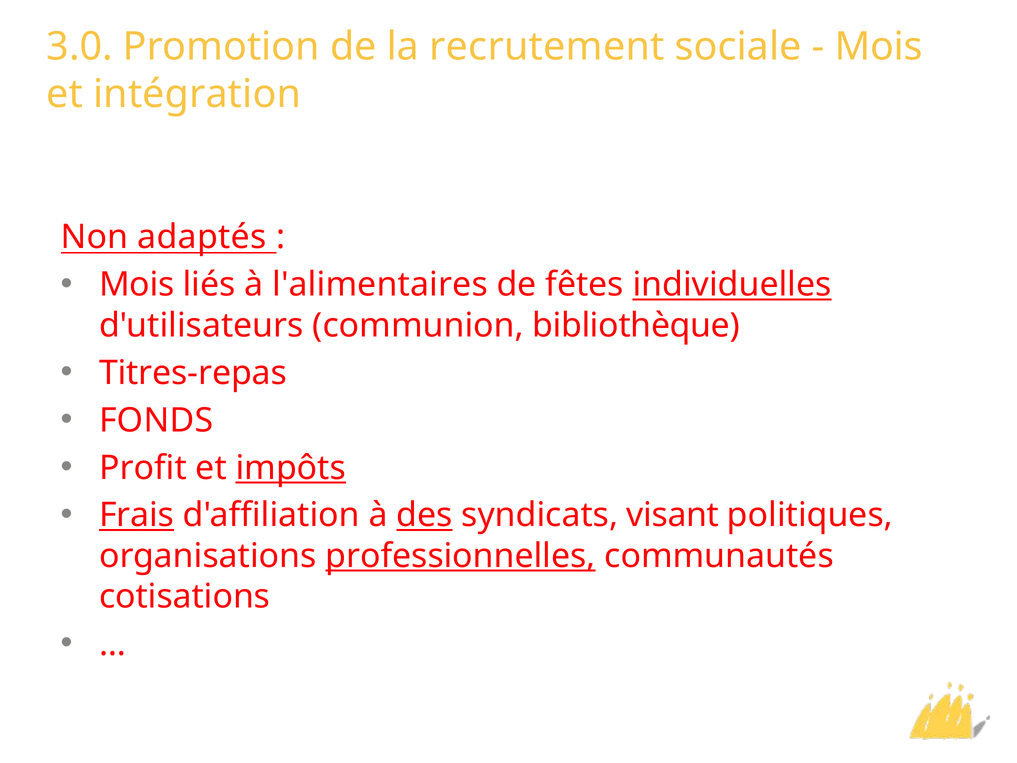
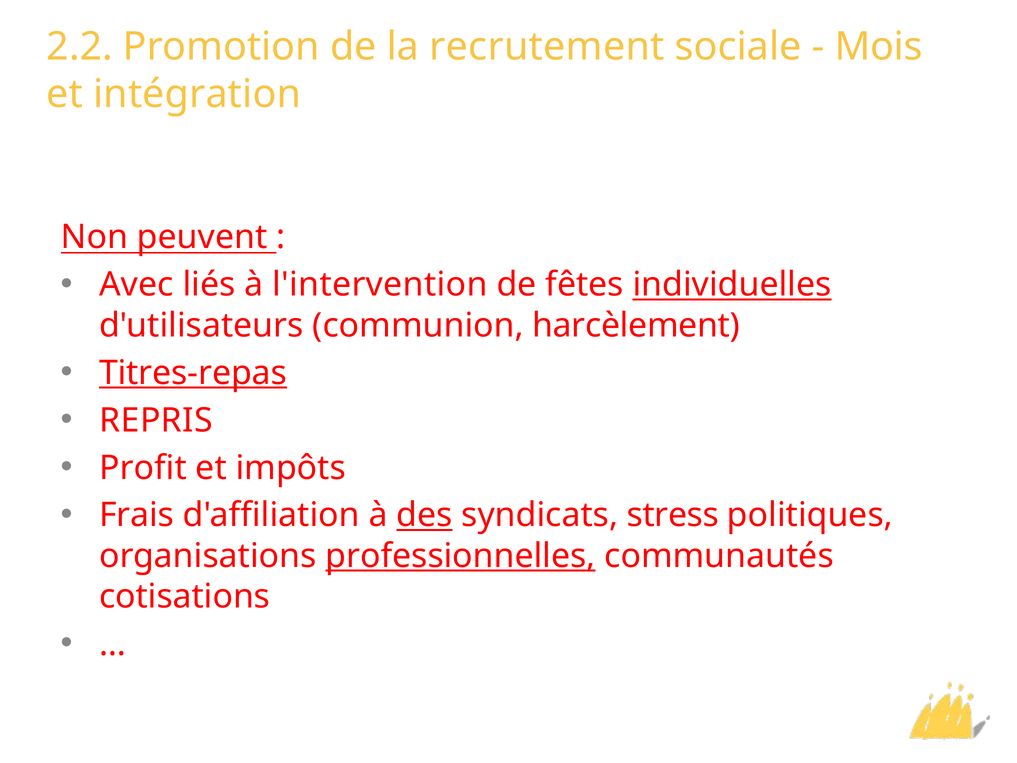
3.0: 3.0 -> 2.2
adaptés: adaptés -> peuvent
Mois at (137, 285): Mois -> Avec
l'alimentaires: l'alimentaires -> l'intervention
bibliothèque: bibliothèque -> harcèlement
Titres-repas underline: none -> present
FONDS: FONDS -> REPRIS
impôts underline: present -> none
Frais underline: present -> none
visant: visant -> stress
